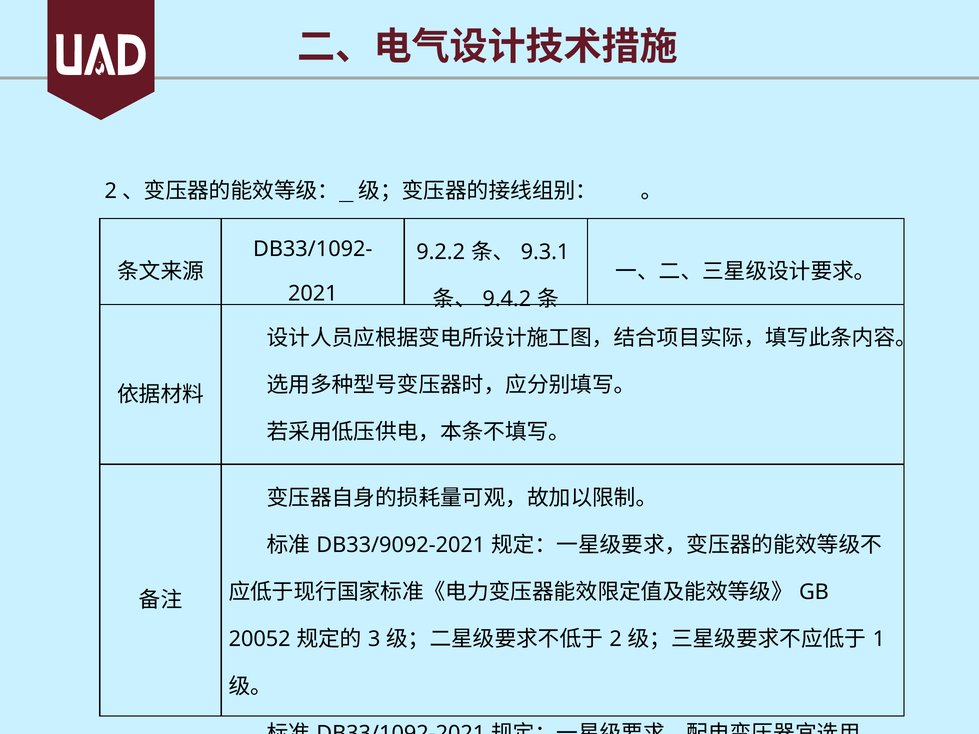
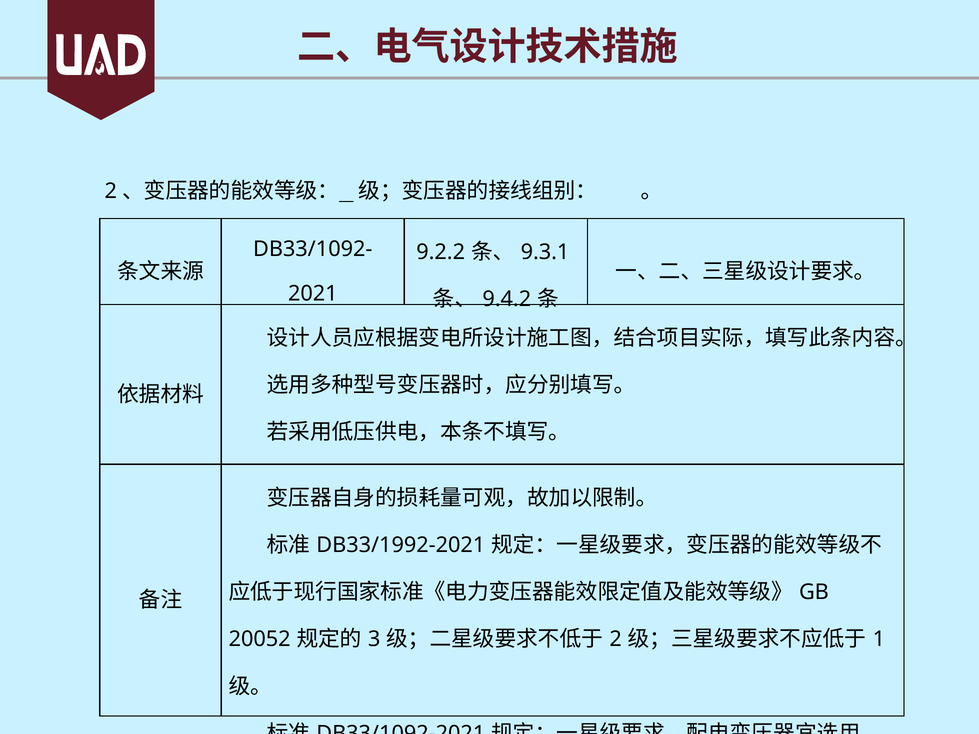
DB33/9092-2021: DB33/9092-2021 -> DB33/1992-2021
